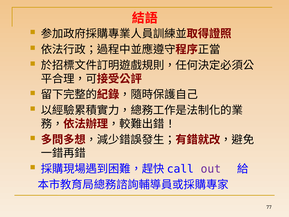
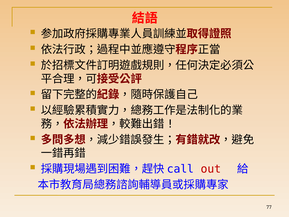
out colour: purple -> red
